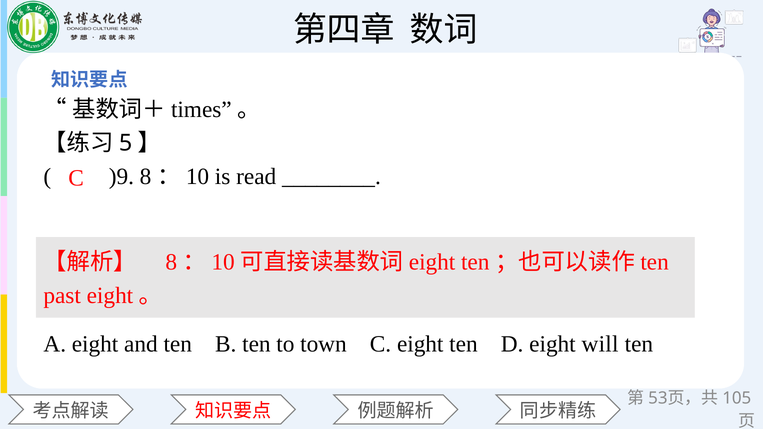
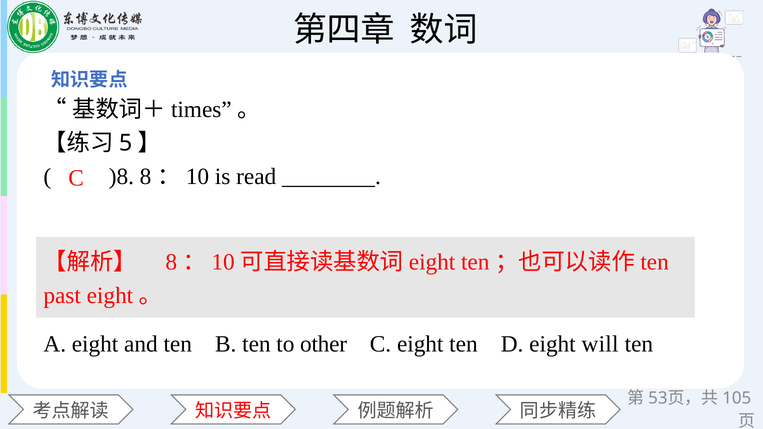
)9: )9 -> )8
town: town -> other
